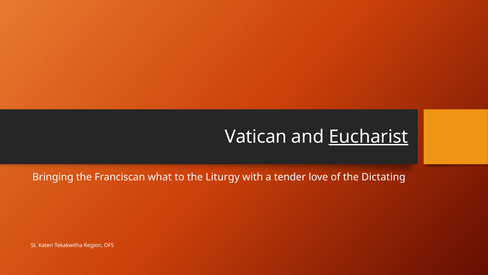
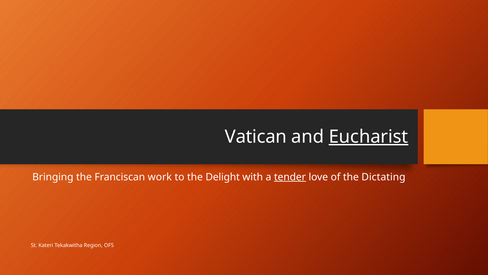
what: what -> work
Liturgy: Liturgy -> Delight
tender underline: none -> present
